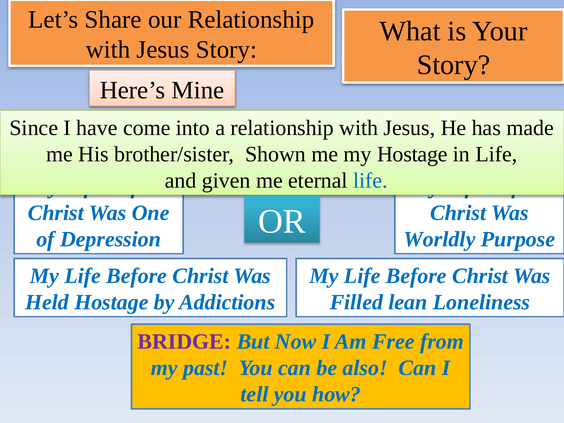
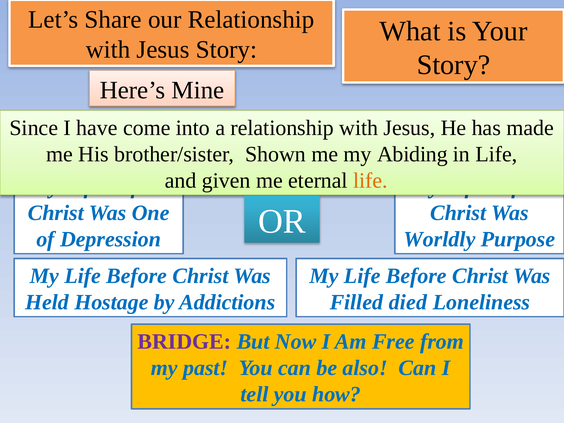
my Hostage: Hostage -> Abiding
life at (370, 180) colour: blue -> orange
lean: lean -> died
